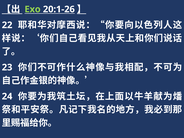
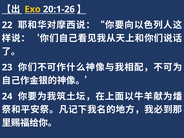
Exo colour: light green -> yellow
